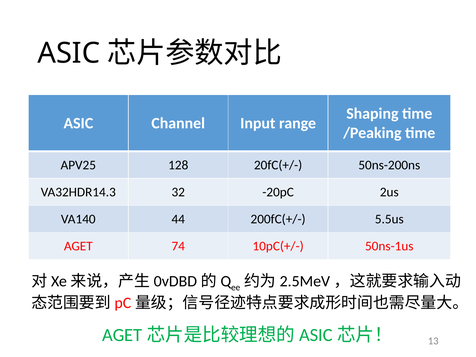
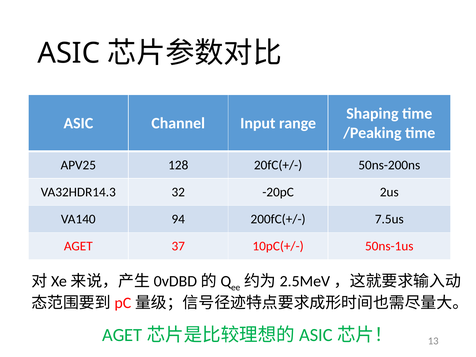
44: 44 -> 94
5.5us: 5.5us -> 7.5us
74: 74 -> 37
